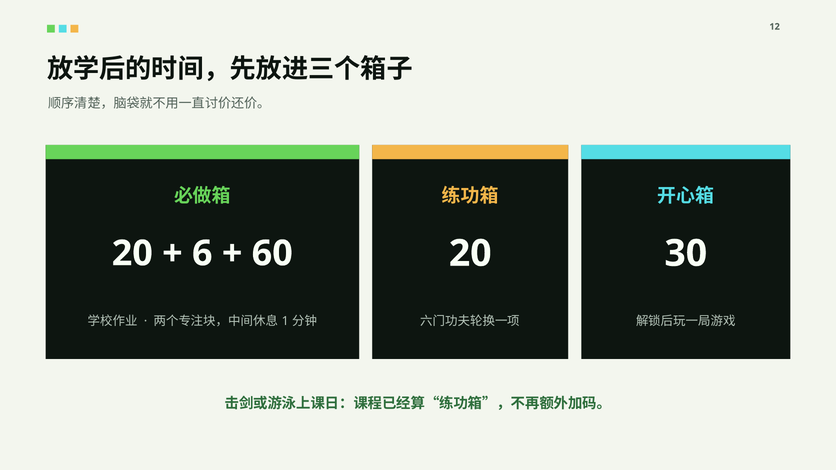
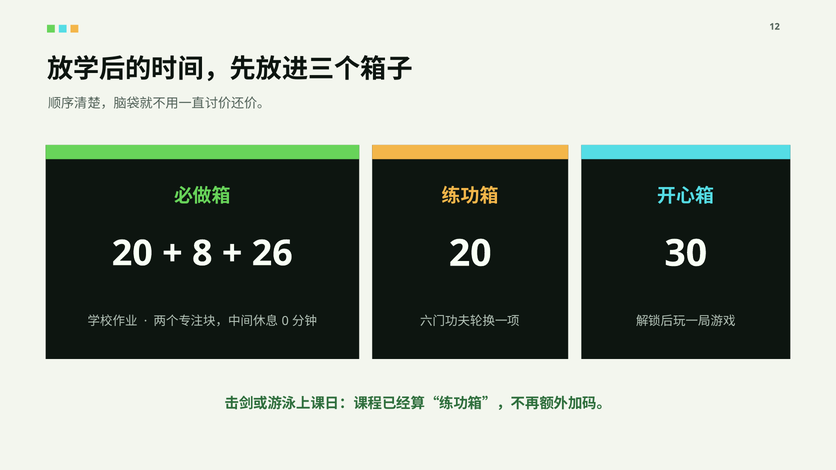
6: 6 -> 8
60: 60 -> 26
1: 1 -> 0
